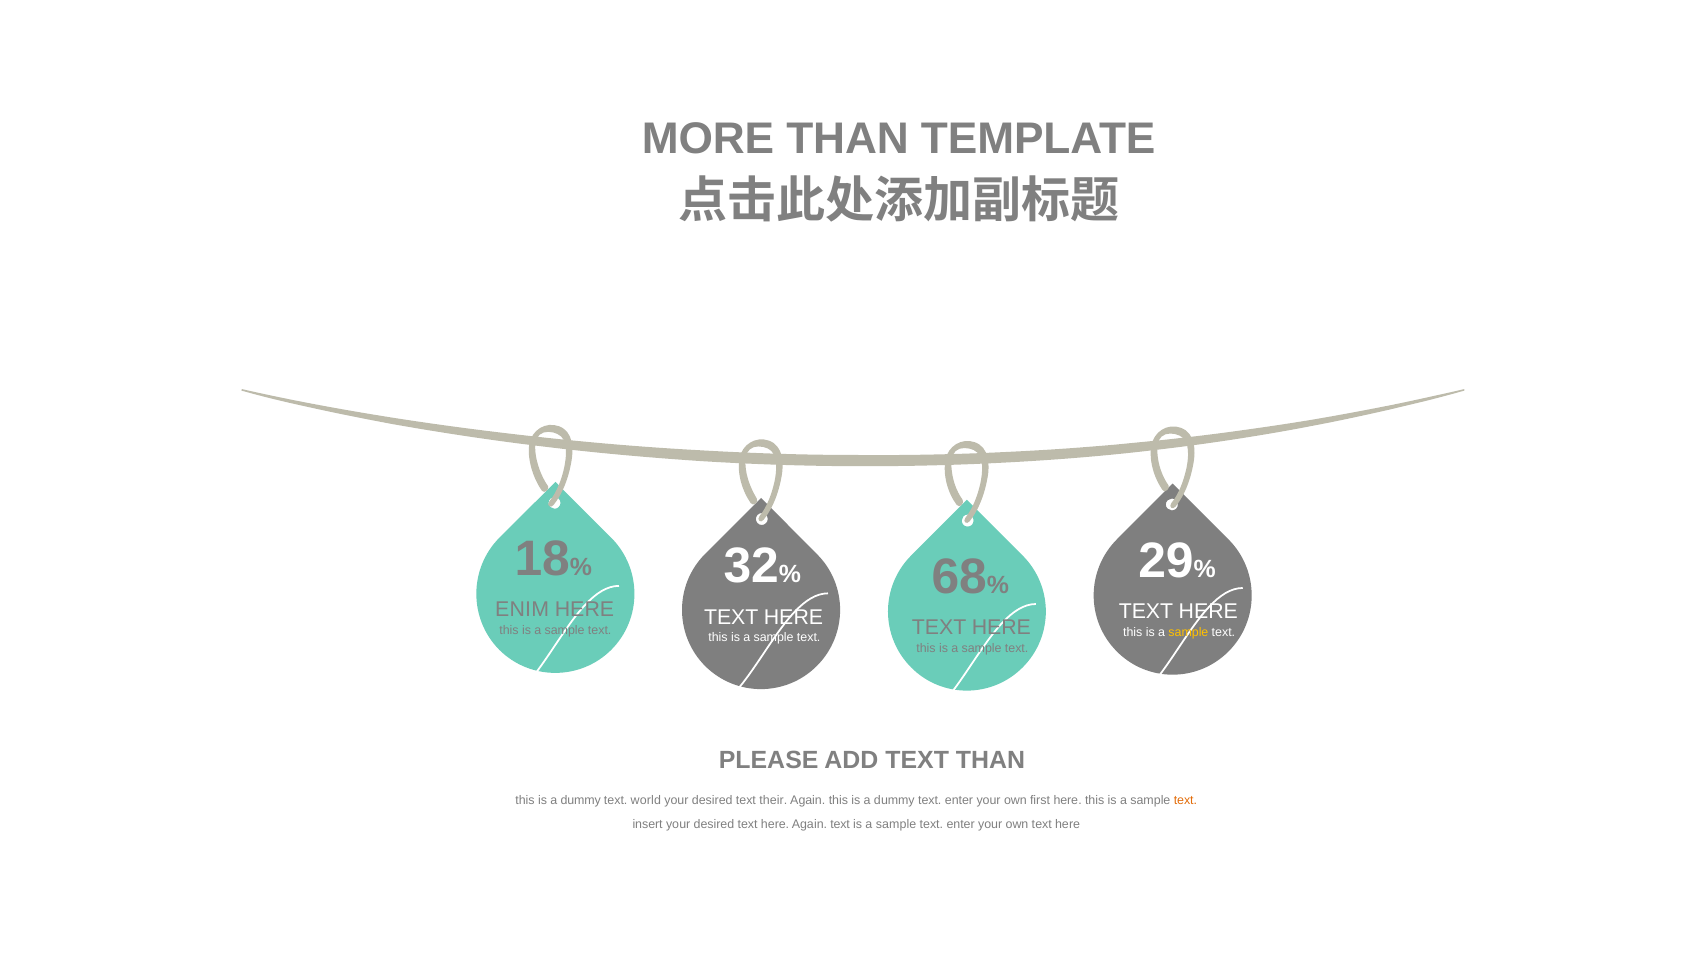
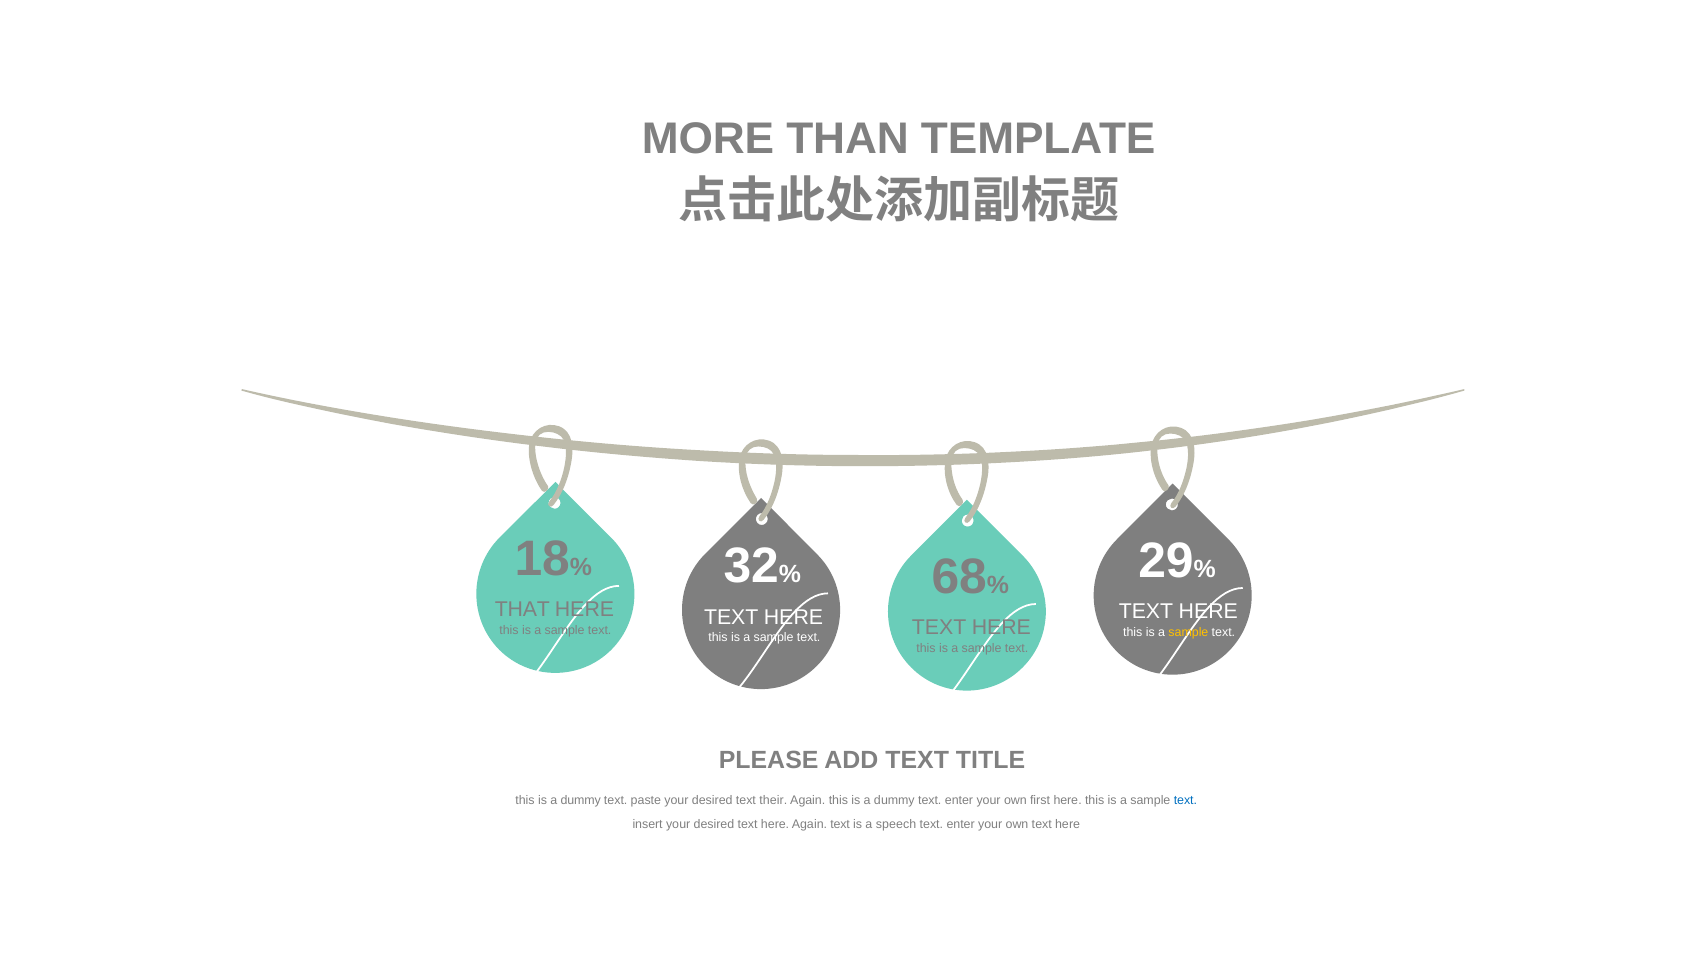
ENIM: ENIM -> THAT
TEXT THAN: THAN -> TITLE
world: world -> paste
text at (1185, 800) colour: orange -> blue
sample at (896, 824): sample -> speech
